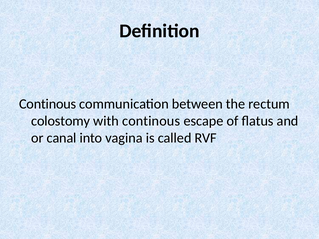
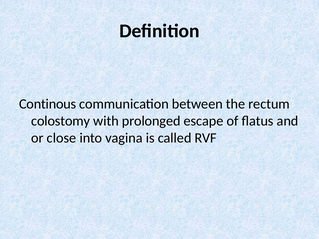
with continous: continous -> prolonged
canal: canal -> close
